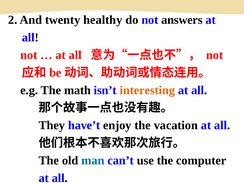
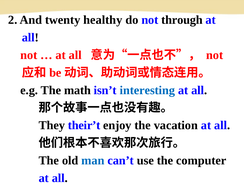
answers: answers -> through
interesting colour: orange -> blue
have’t: have’t -> their’t
